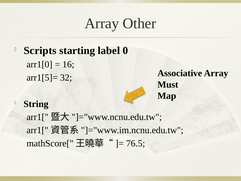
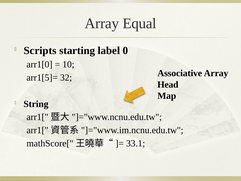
Other: Other -> Equal
16: 16 -> 10
Must: Must -> Head
76.5: 76.5 -> 33.1
